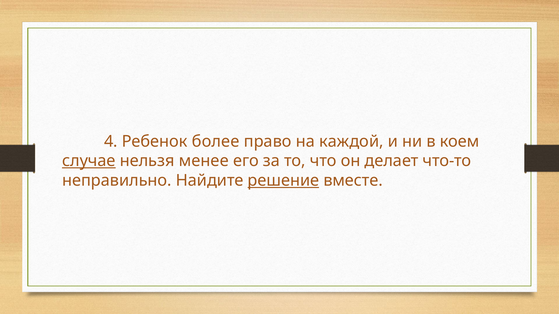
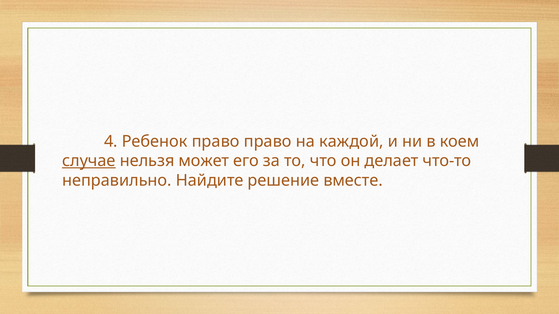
Ребенок более: более -> право
менее: менее -> может
решение underline: present -> none
